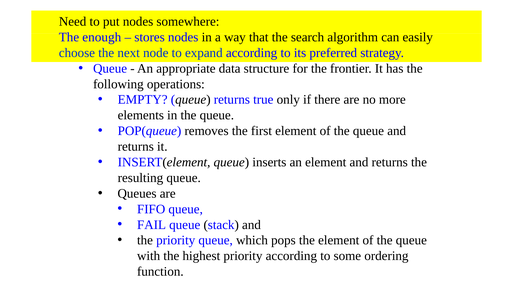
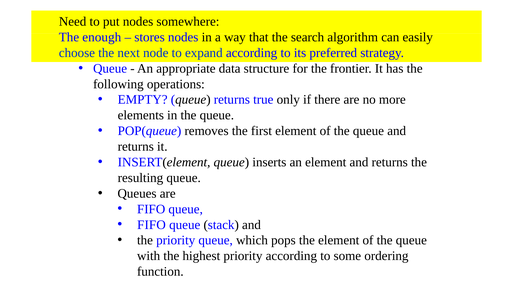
FAIL at (152, 225): FAIL -> FIFO
